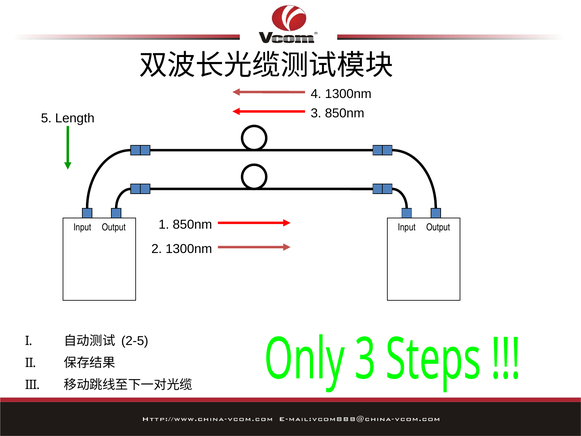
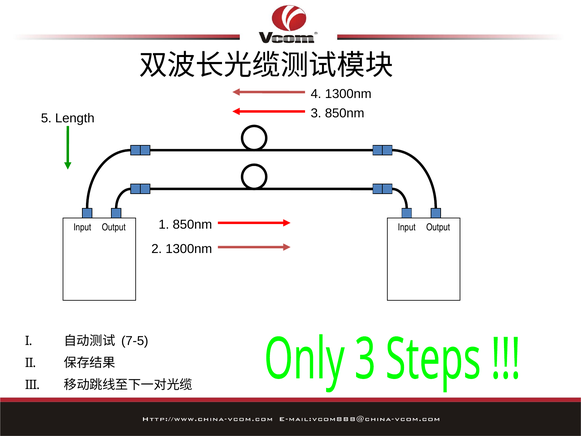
2-5: 2-5 -> 7-5
